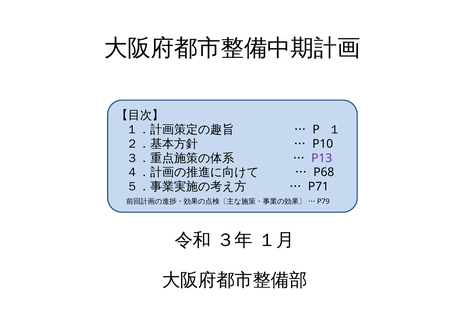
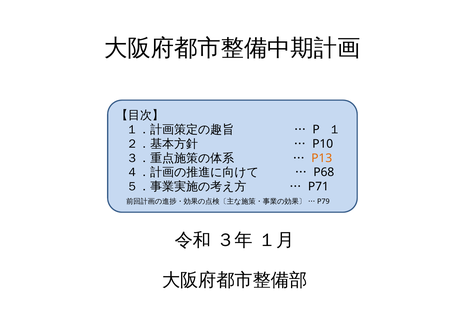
P13 colour: purple -> orange
